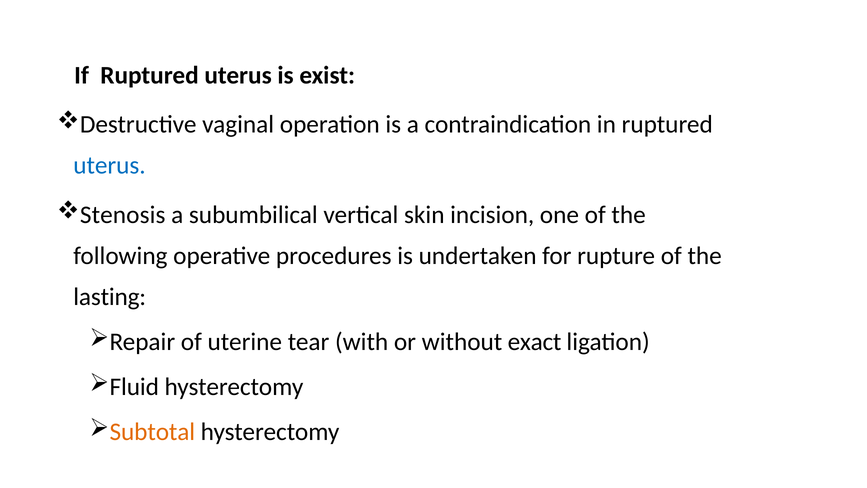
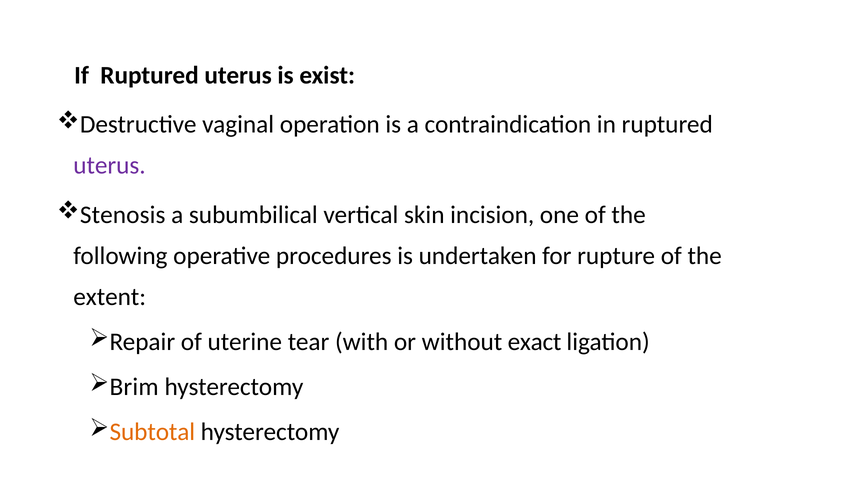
uterus at (109, 165) colour: blue -> purple
lasting: lasting -> extent
Fluid: Fluid -> Brim
